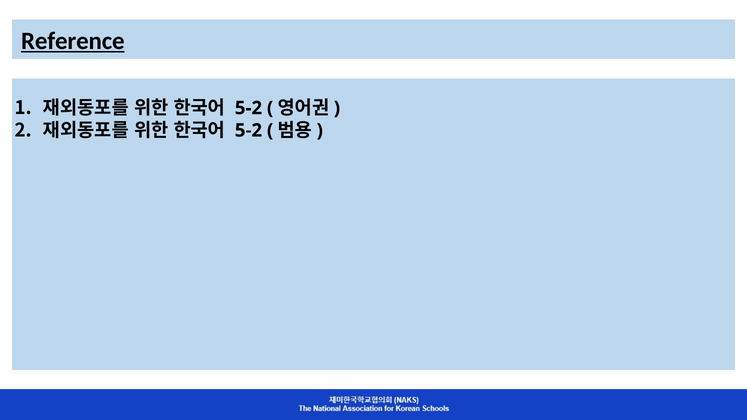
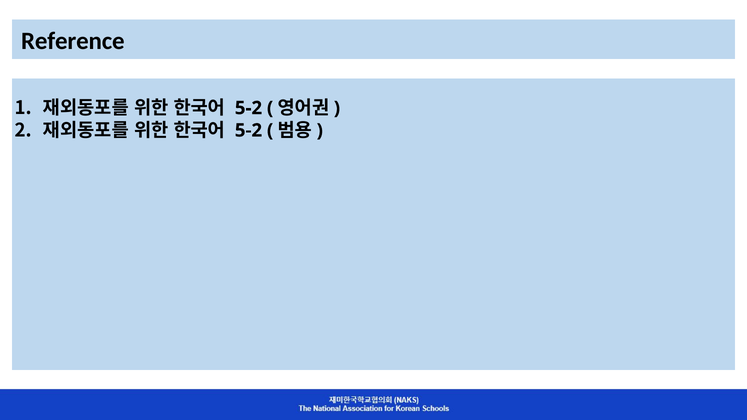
Reference underline: present -> none
